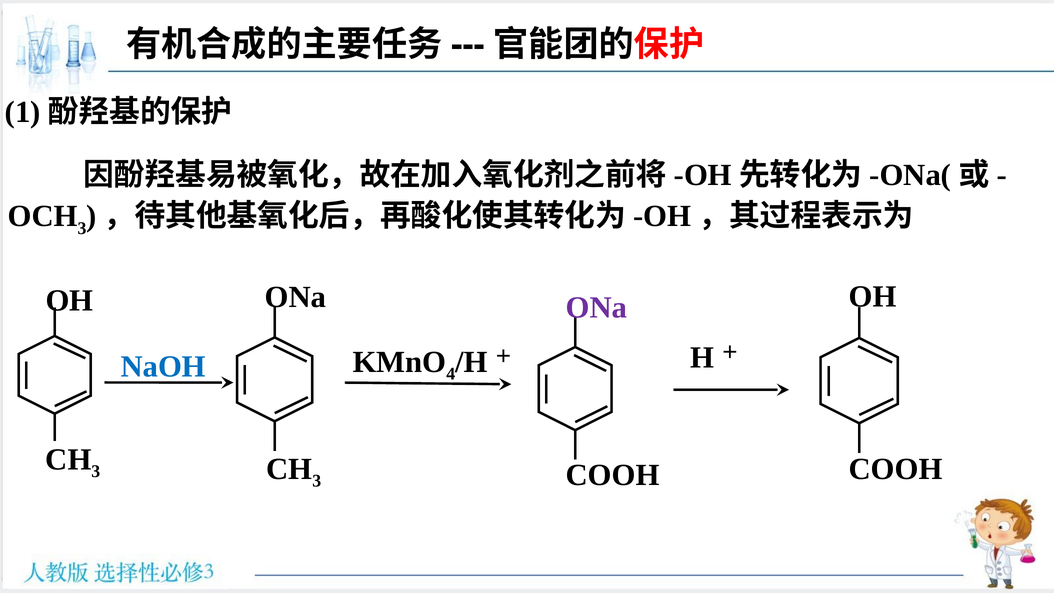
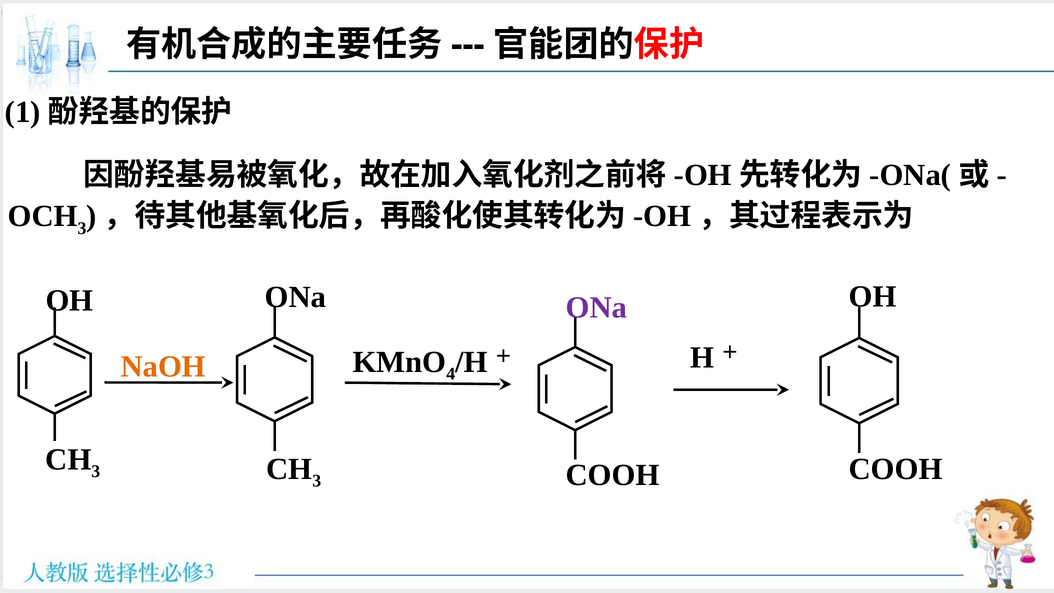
NaOH colour: blue -> orange
